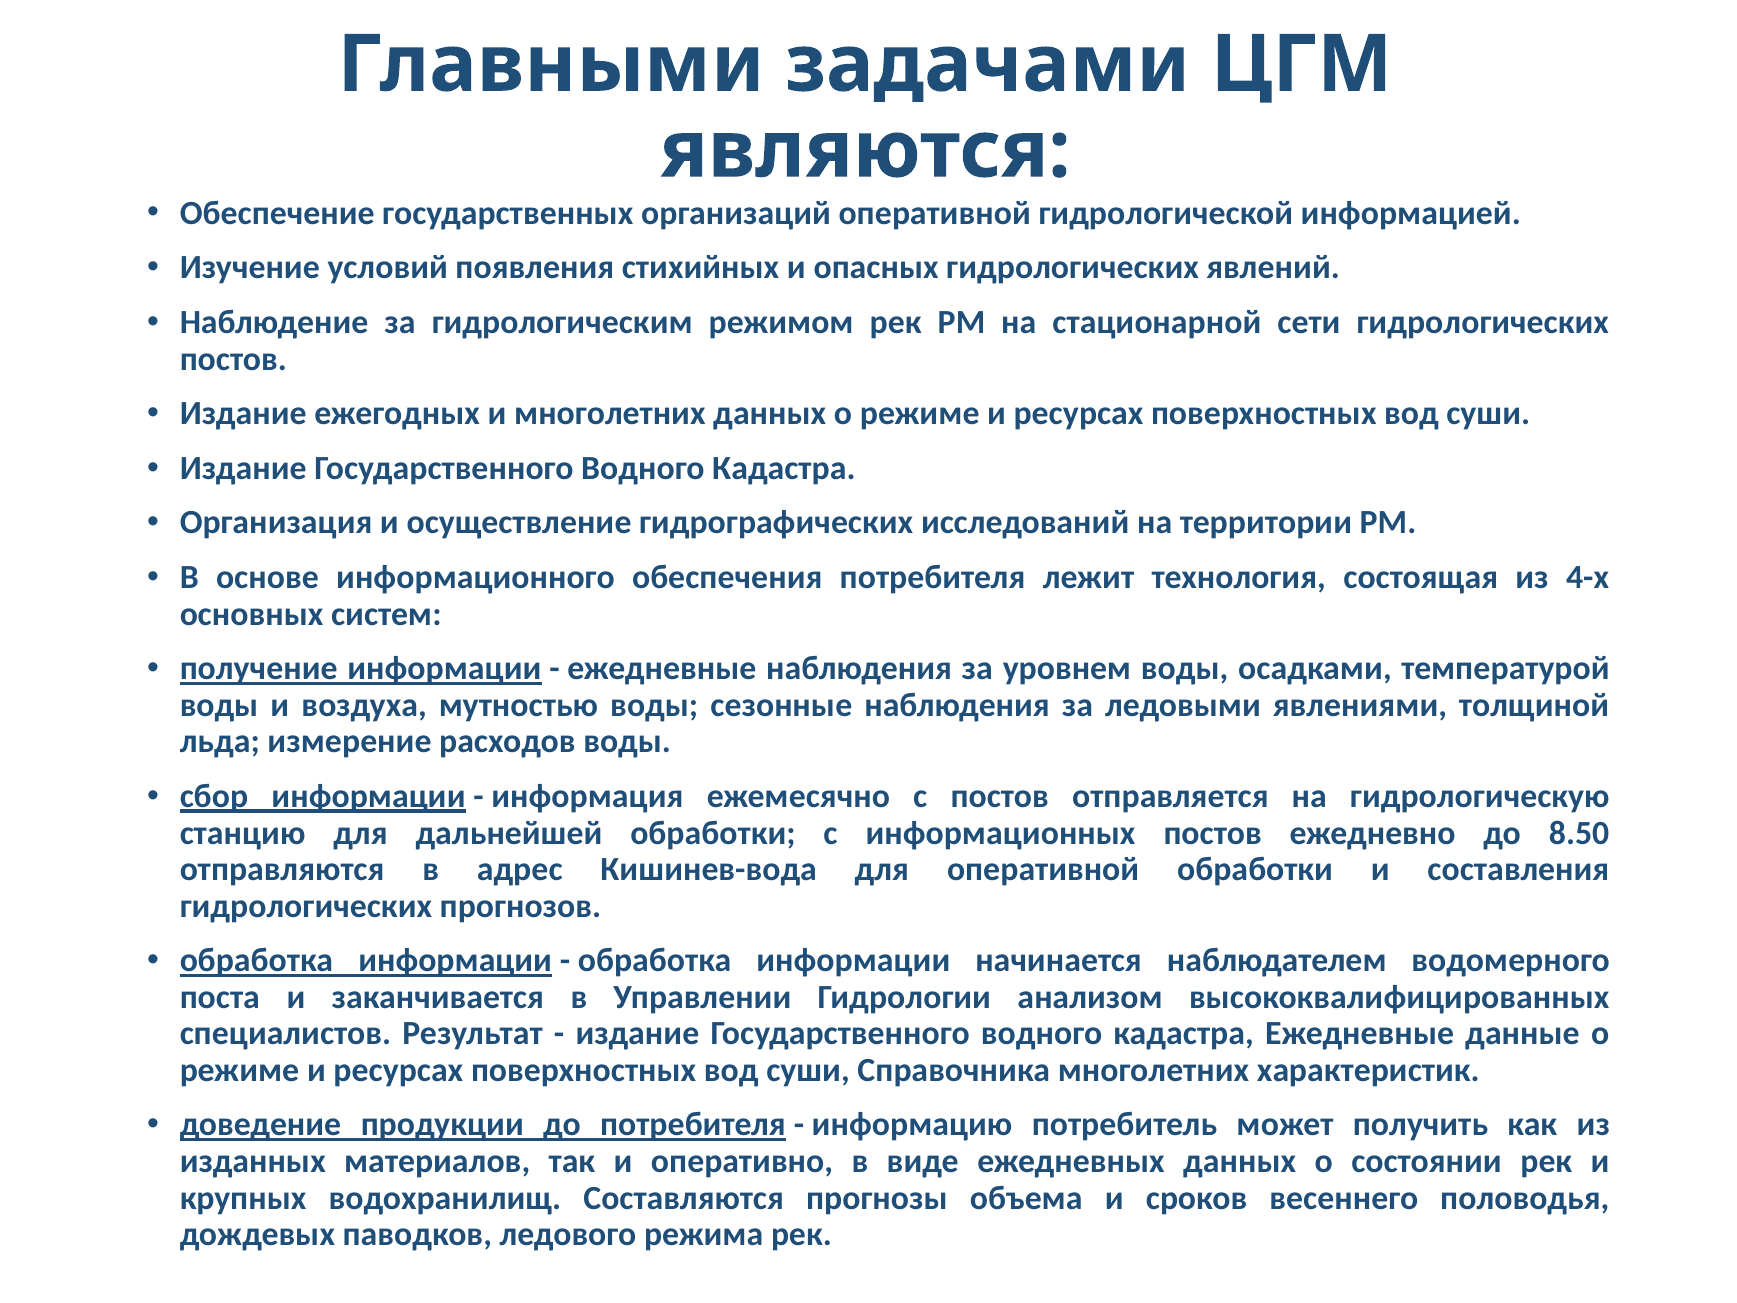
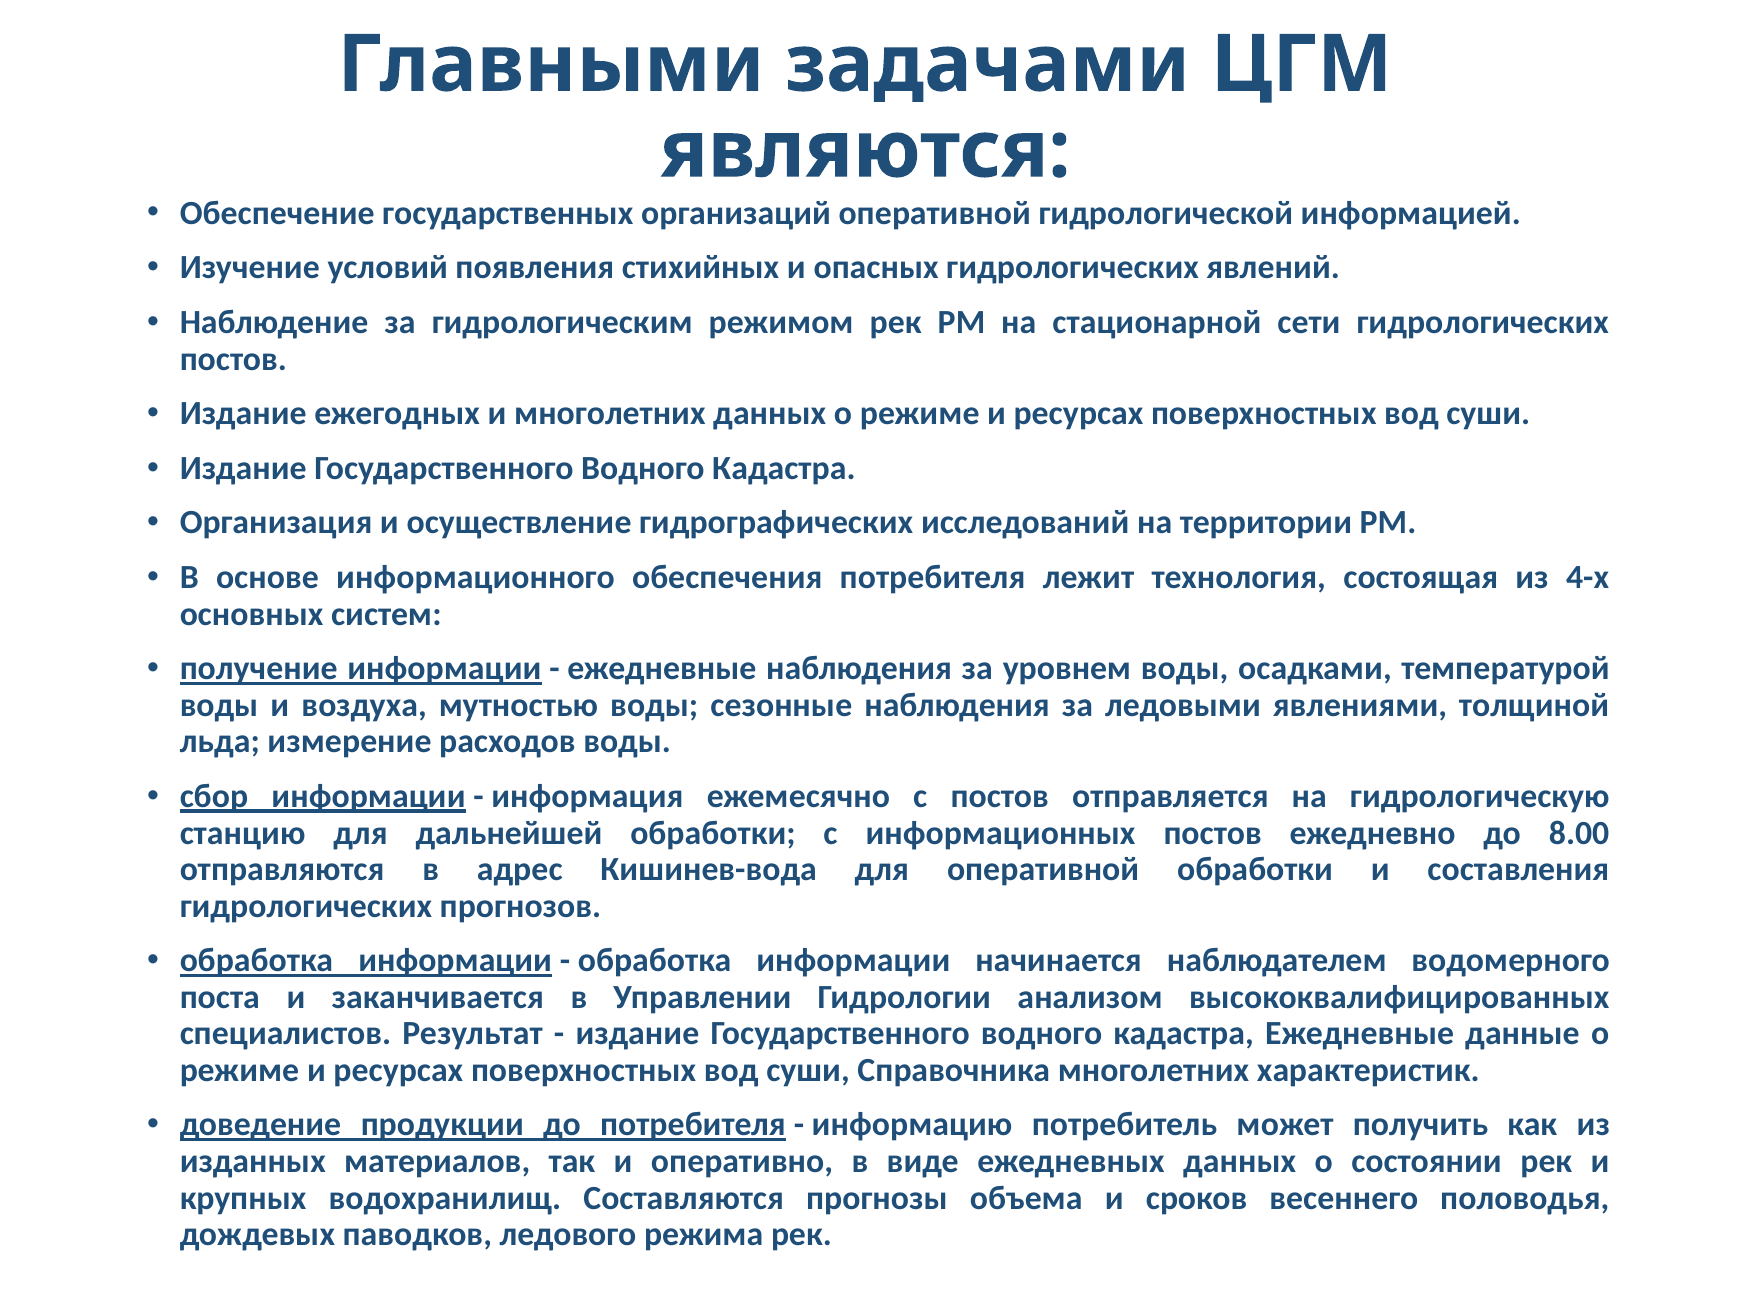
8.50: 8.50 -> 8.00
